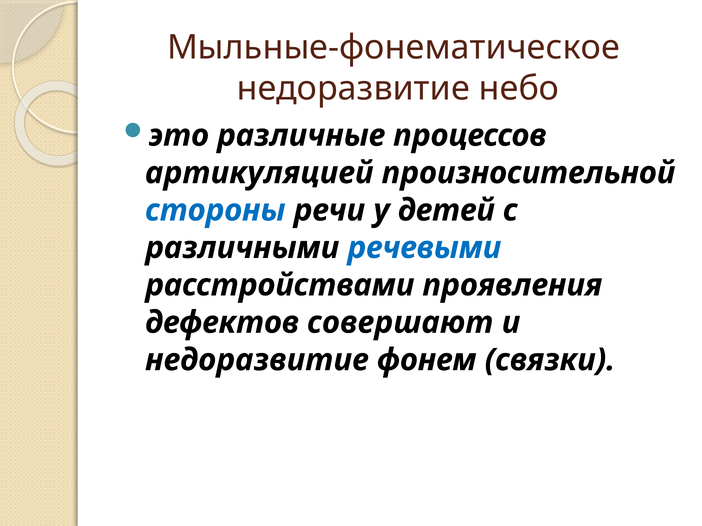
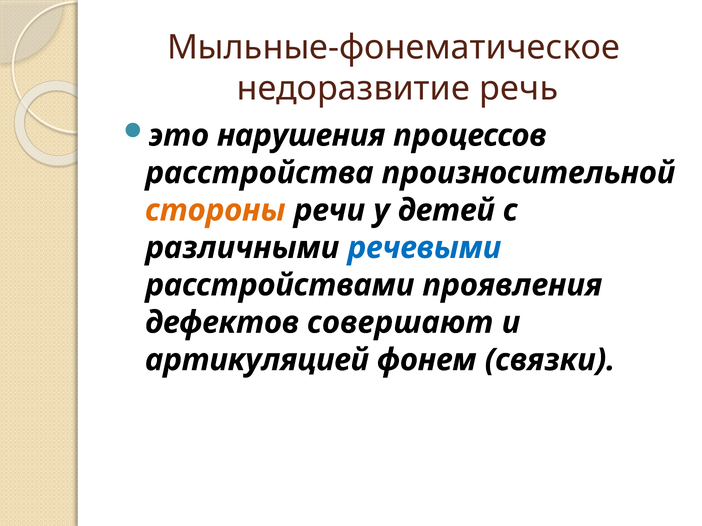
небо: небо -> речь
различные: различные -> нарушения
артикуляцией: артикуляцией -> расстройства
стороны colour: blue -> orange
недоразвитие at (257, 360): недоразвитие -> артикуляцией
